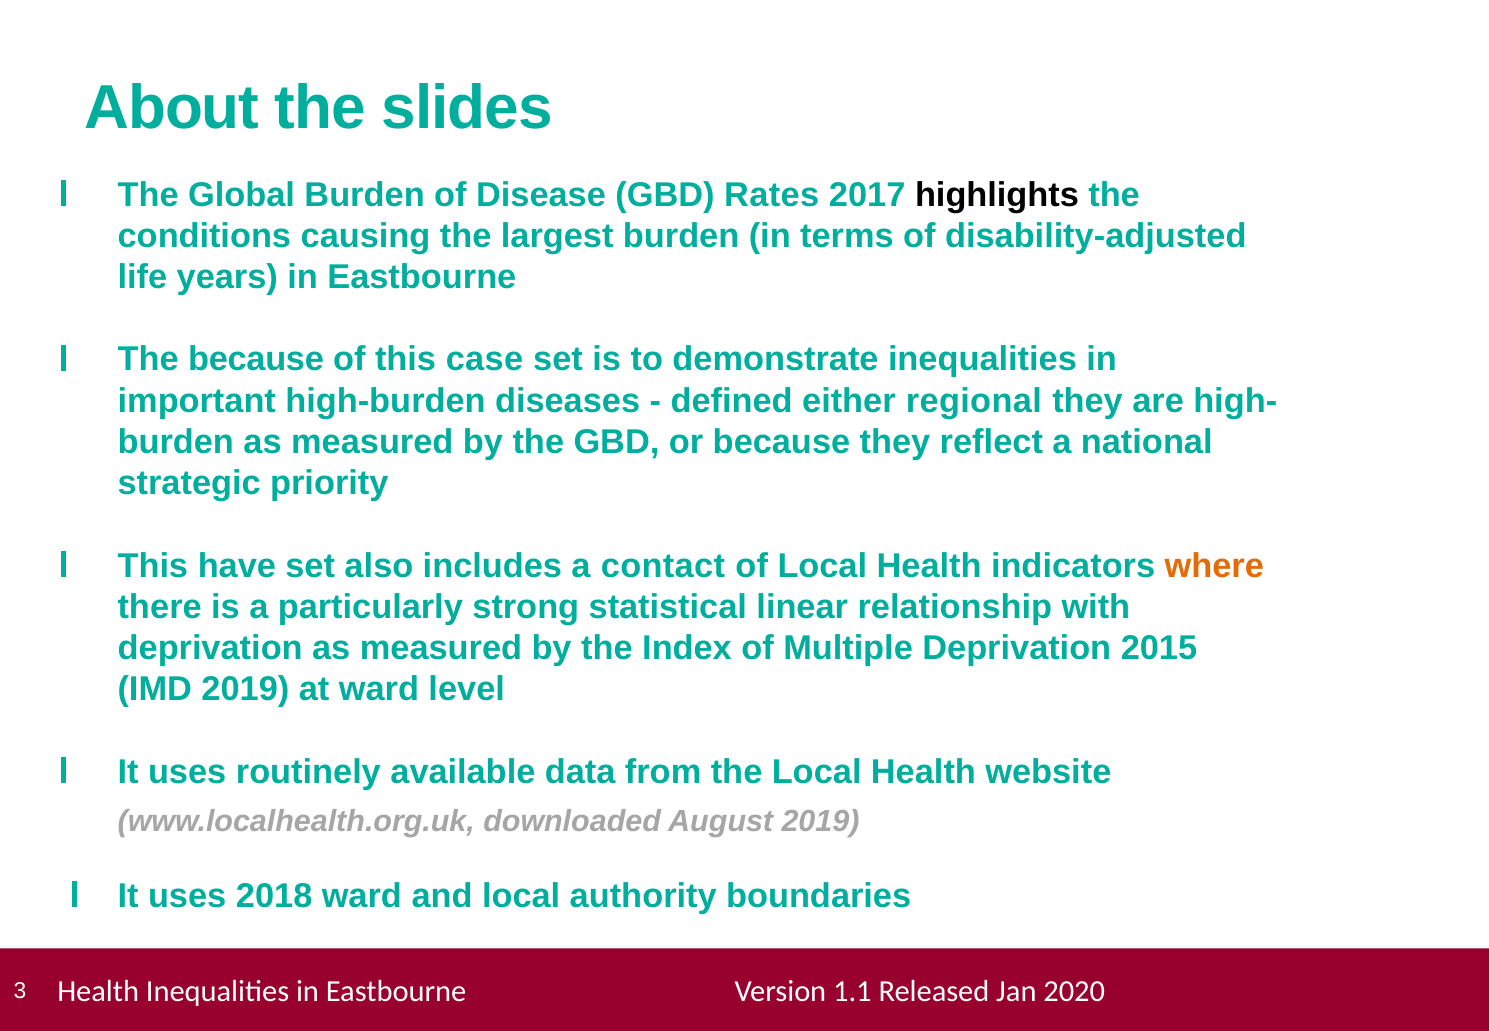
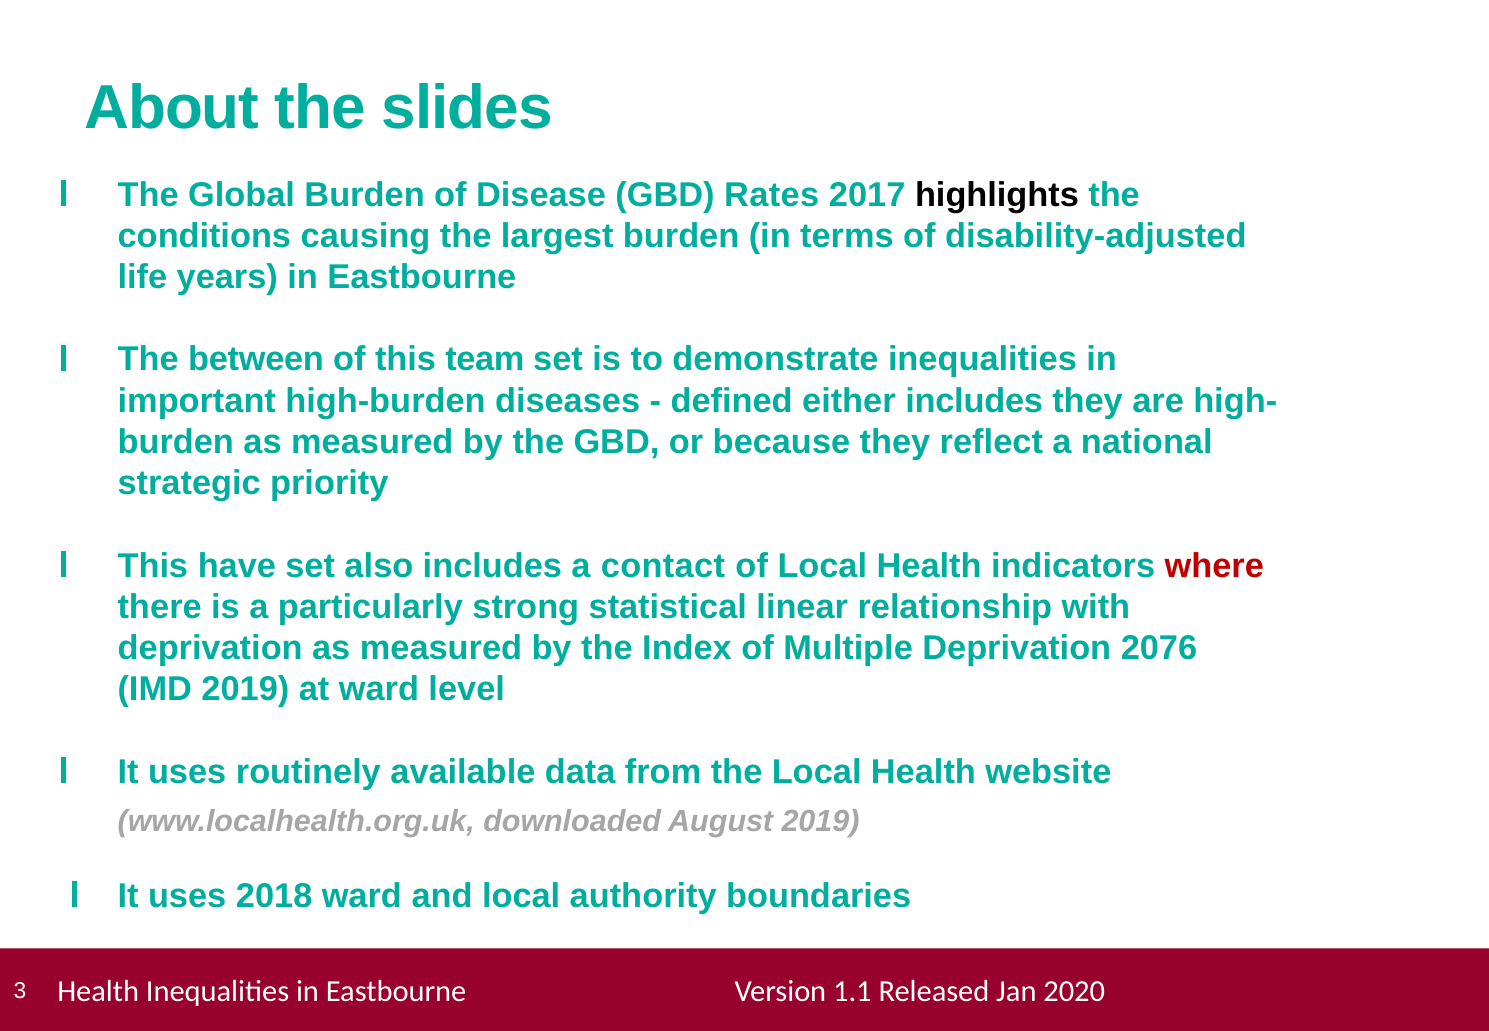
The because: because -> between
case: case -> team
either regional: regional -> includes
where colour: orange -> red
2015: 2015 -> 2076
